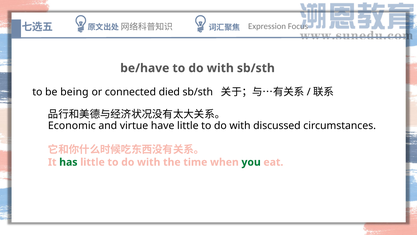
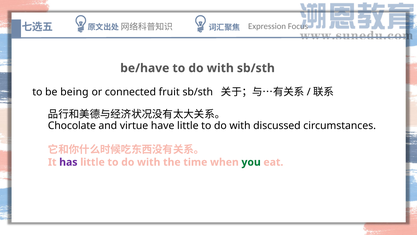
died: died -> fruit
Economic: Economic -> Chocolate
has colour: green -> purple
